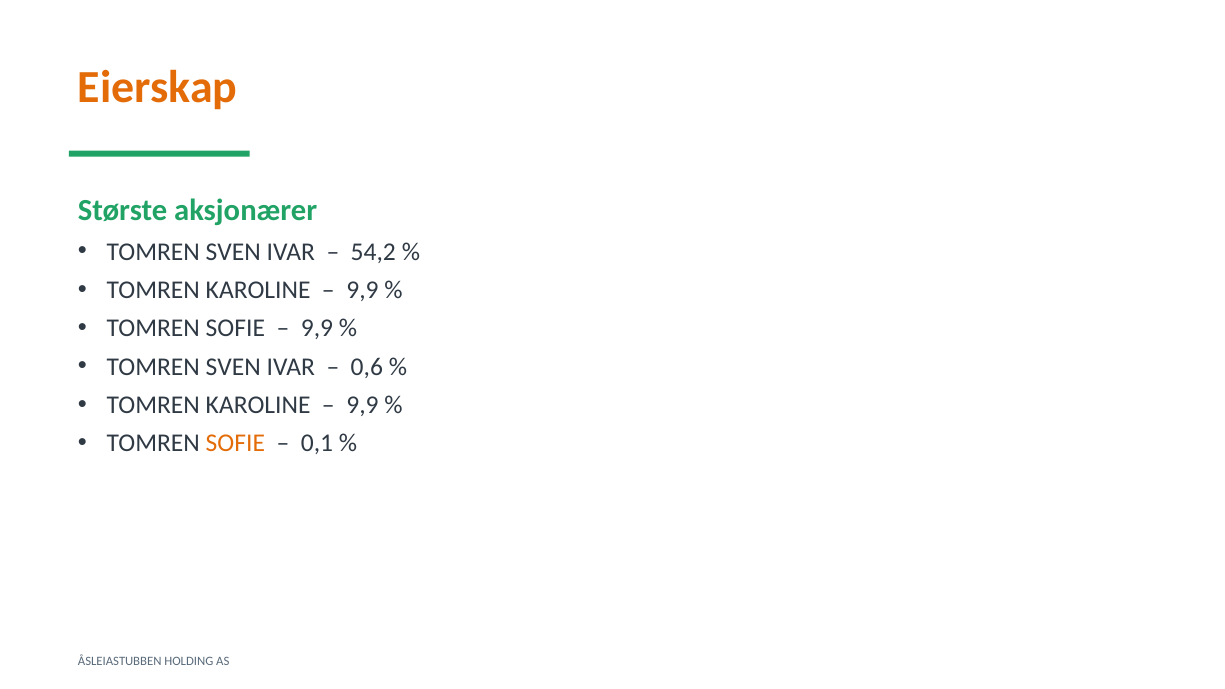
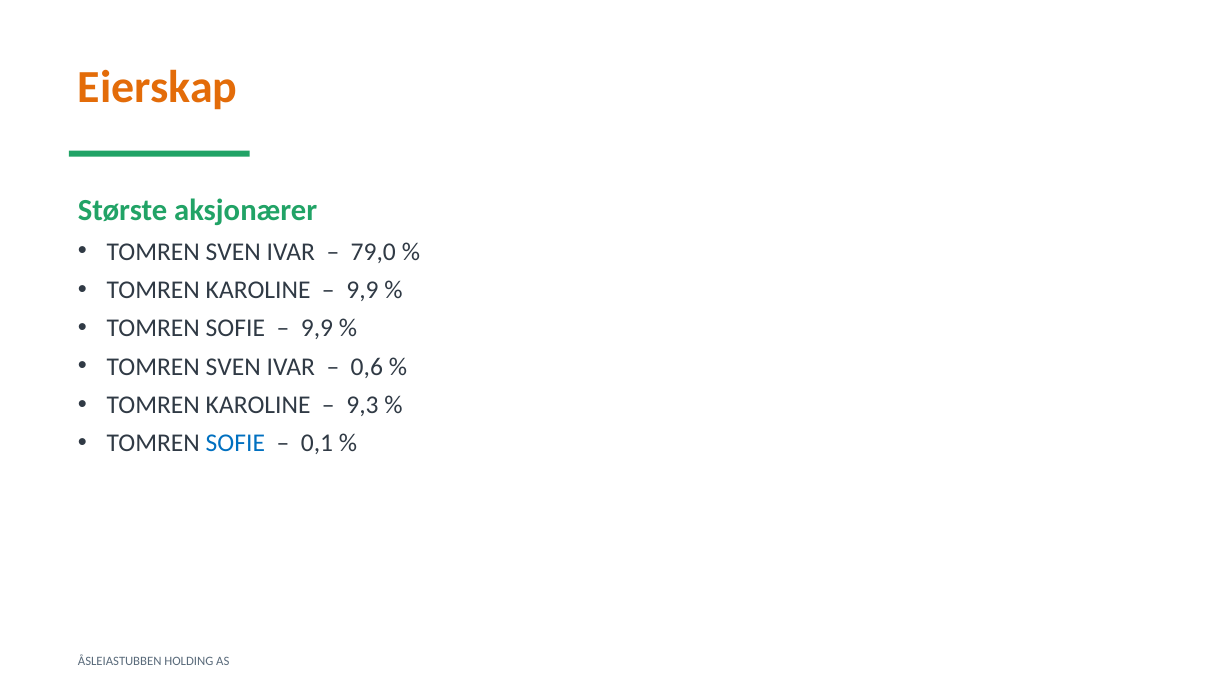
54,2: 54,2 -> 79,0
9,9 at (362, 405): 9,9 -> 9,3
SOFIE at (235, 443) colour: orange -> blue
